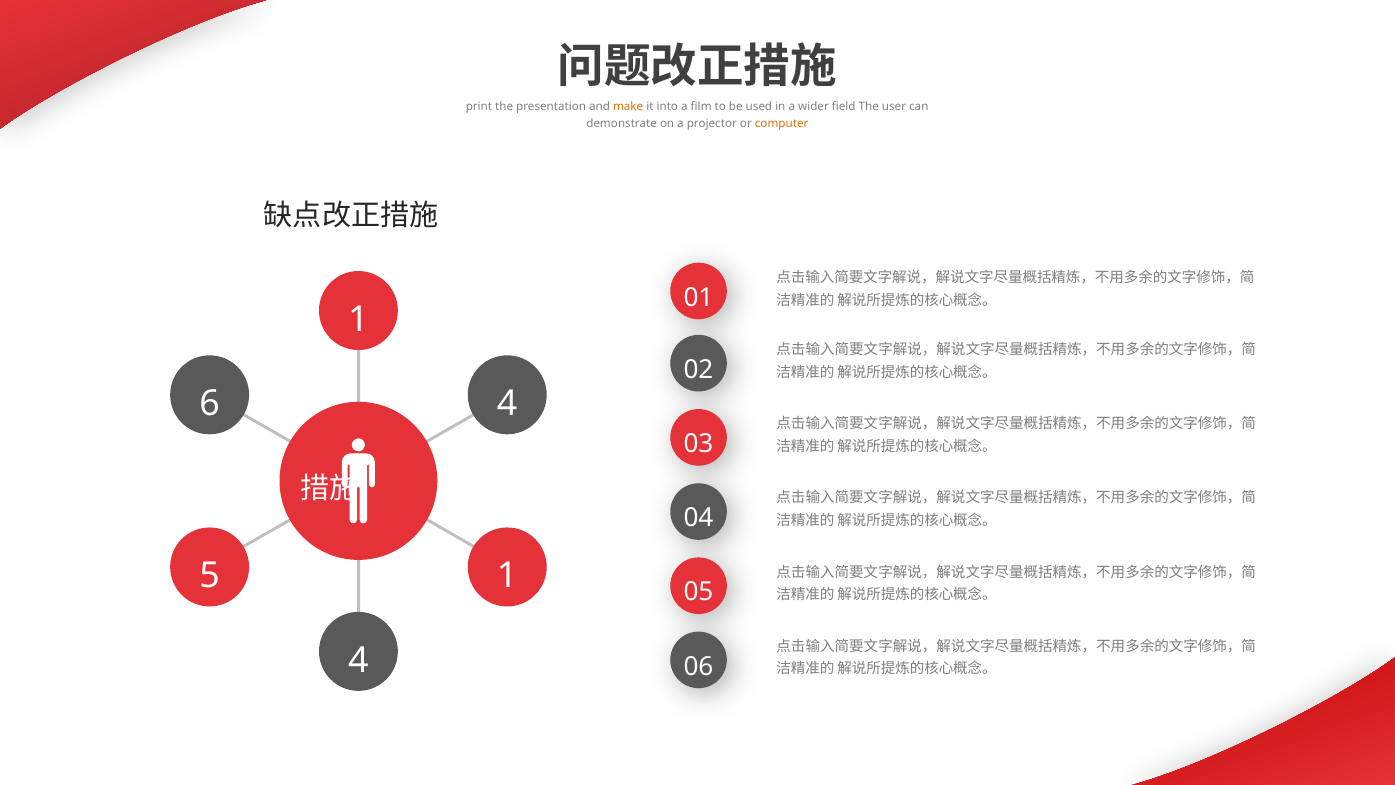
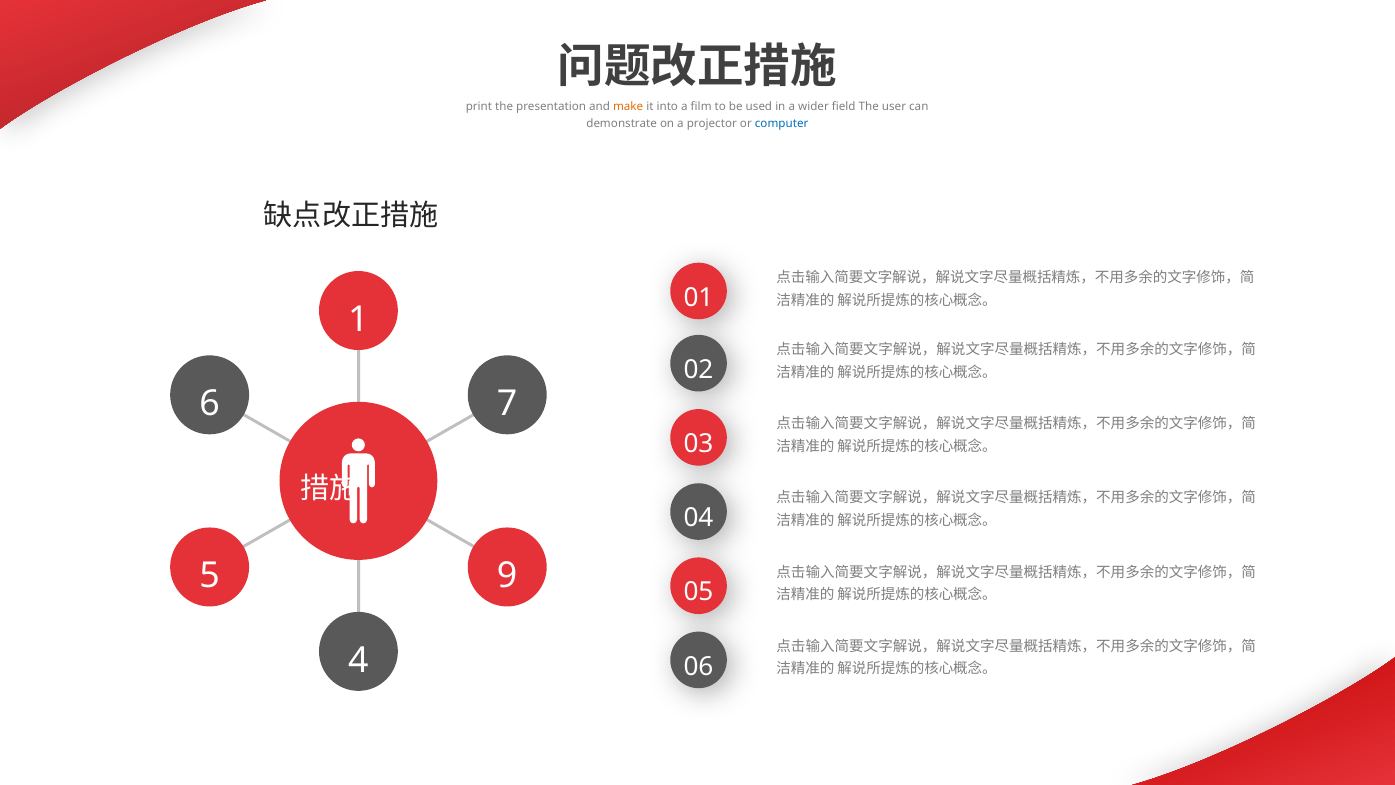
computer colour: orange -> blue
6 4: 4 -> 7
5 1: 1 -> 9
